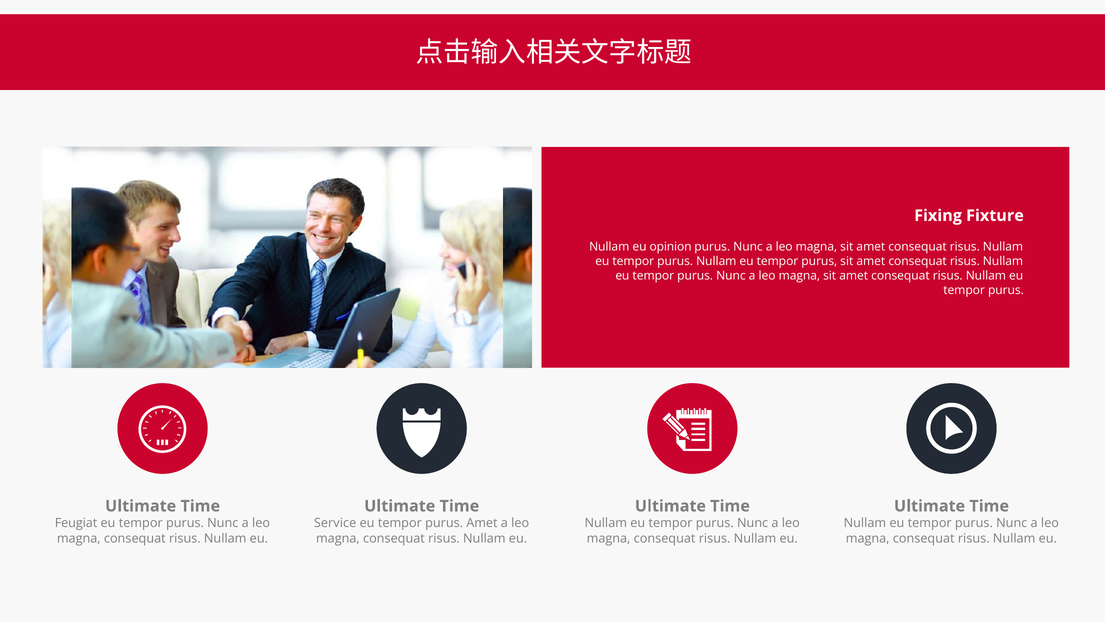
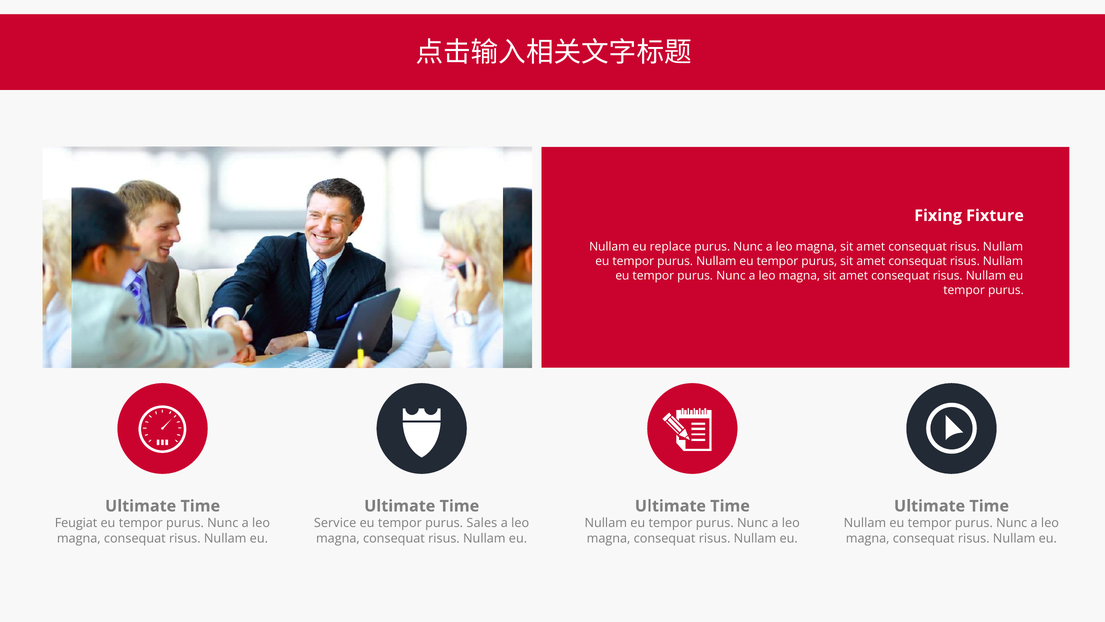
opinion: opinion -> replace
purus Amet: Amet -> Sales
